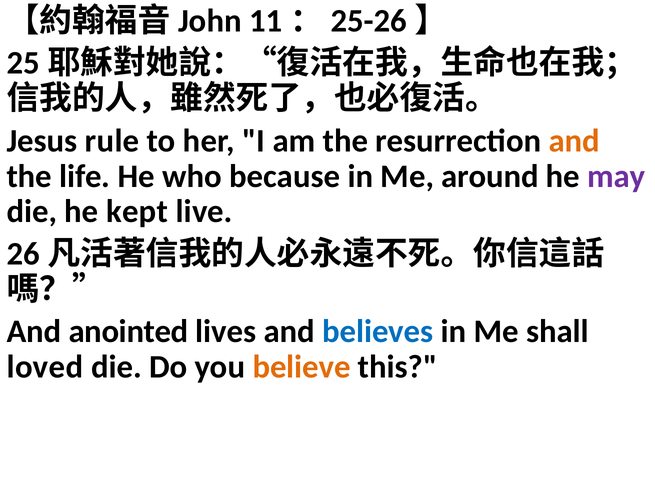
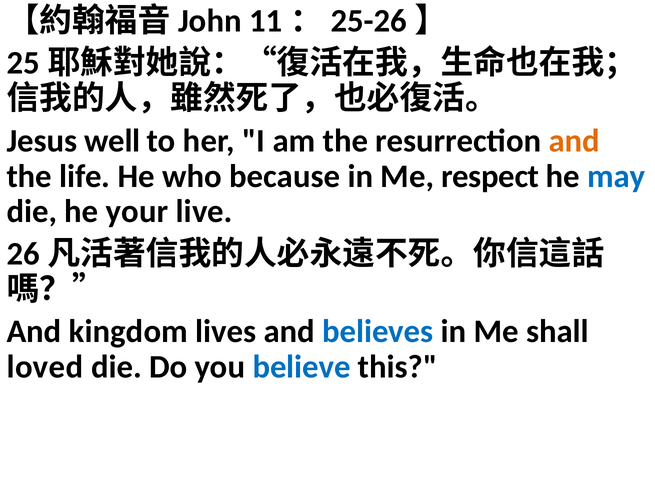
rule: rule -> well
around: around -> respect
may colour: purple -> blue
kept: kept -> your
anointed: anointed -> kingdom
believe colour: orange -> blue
